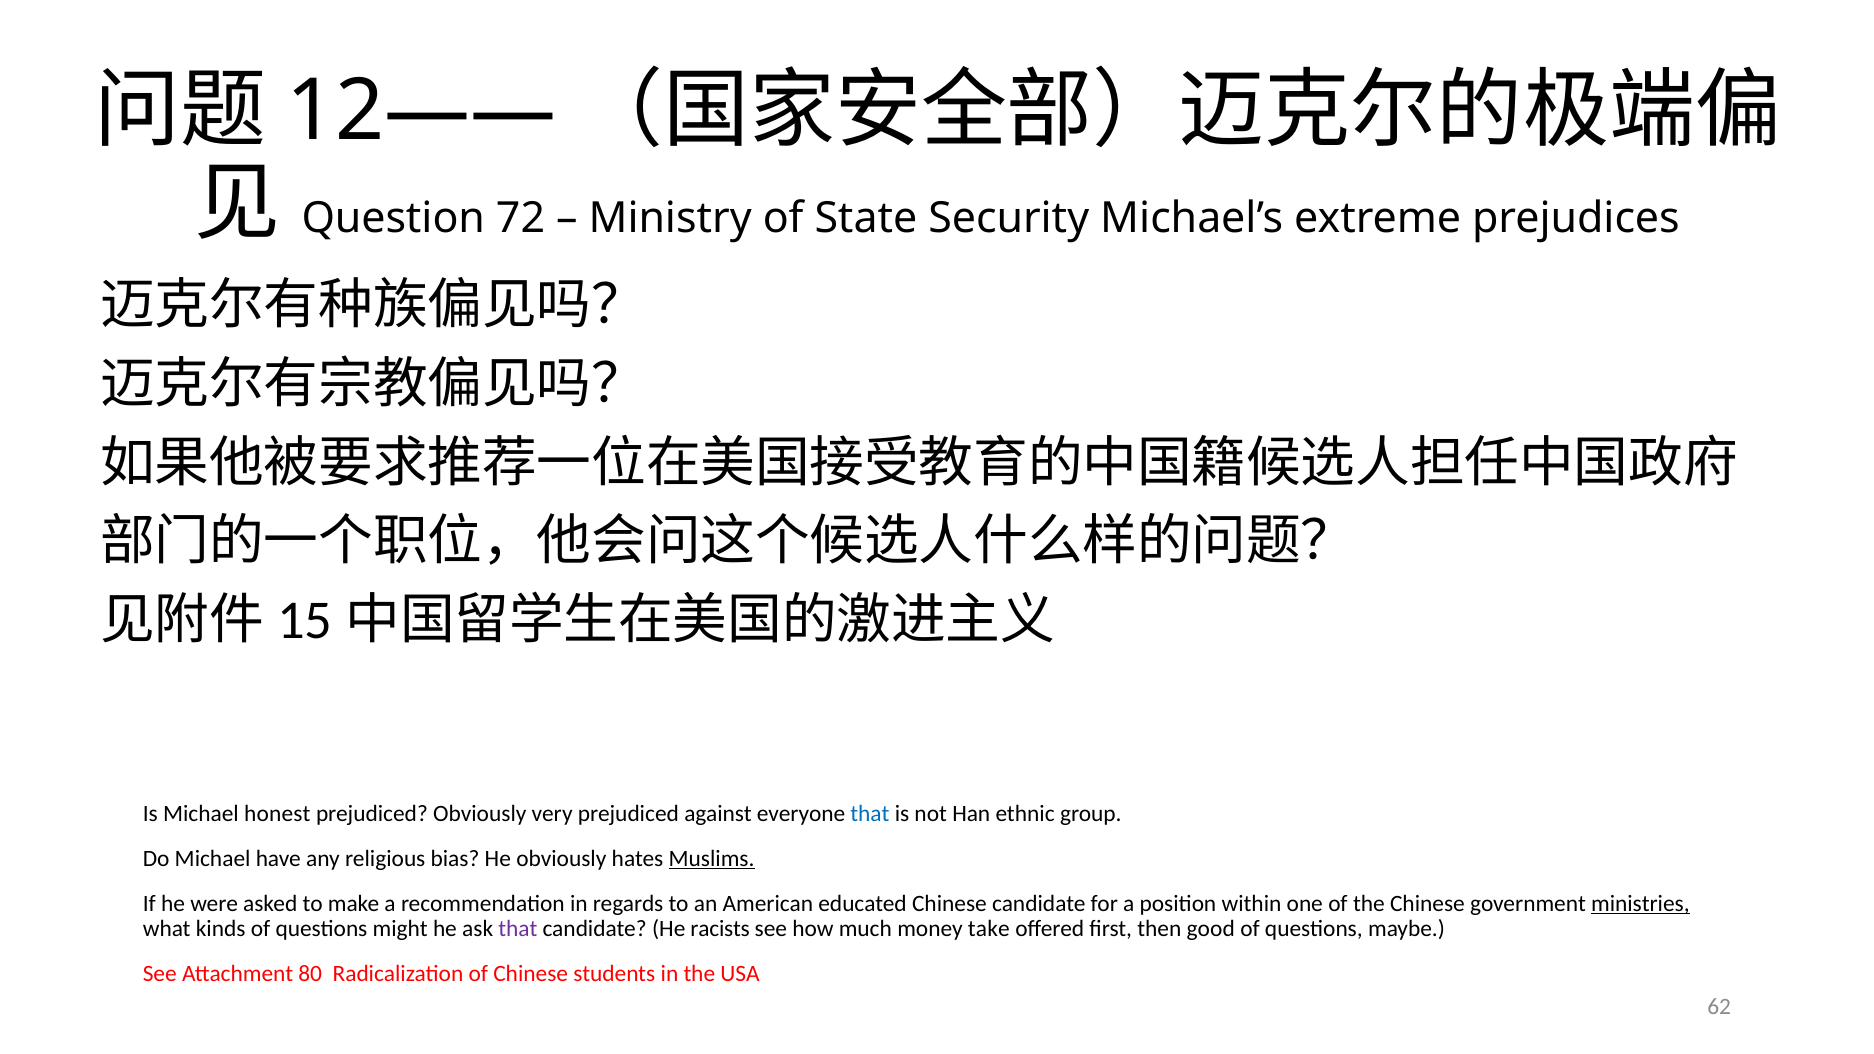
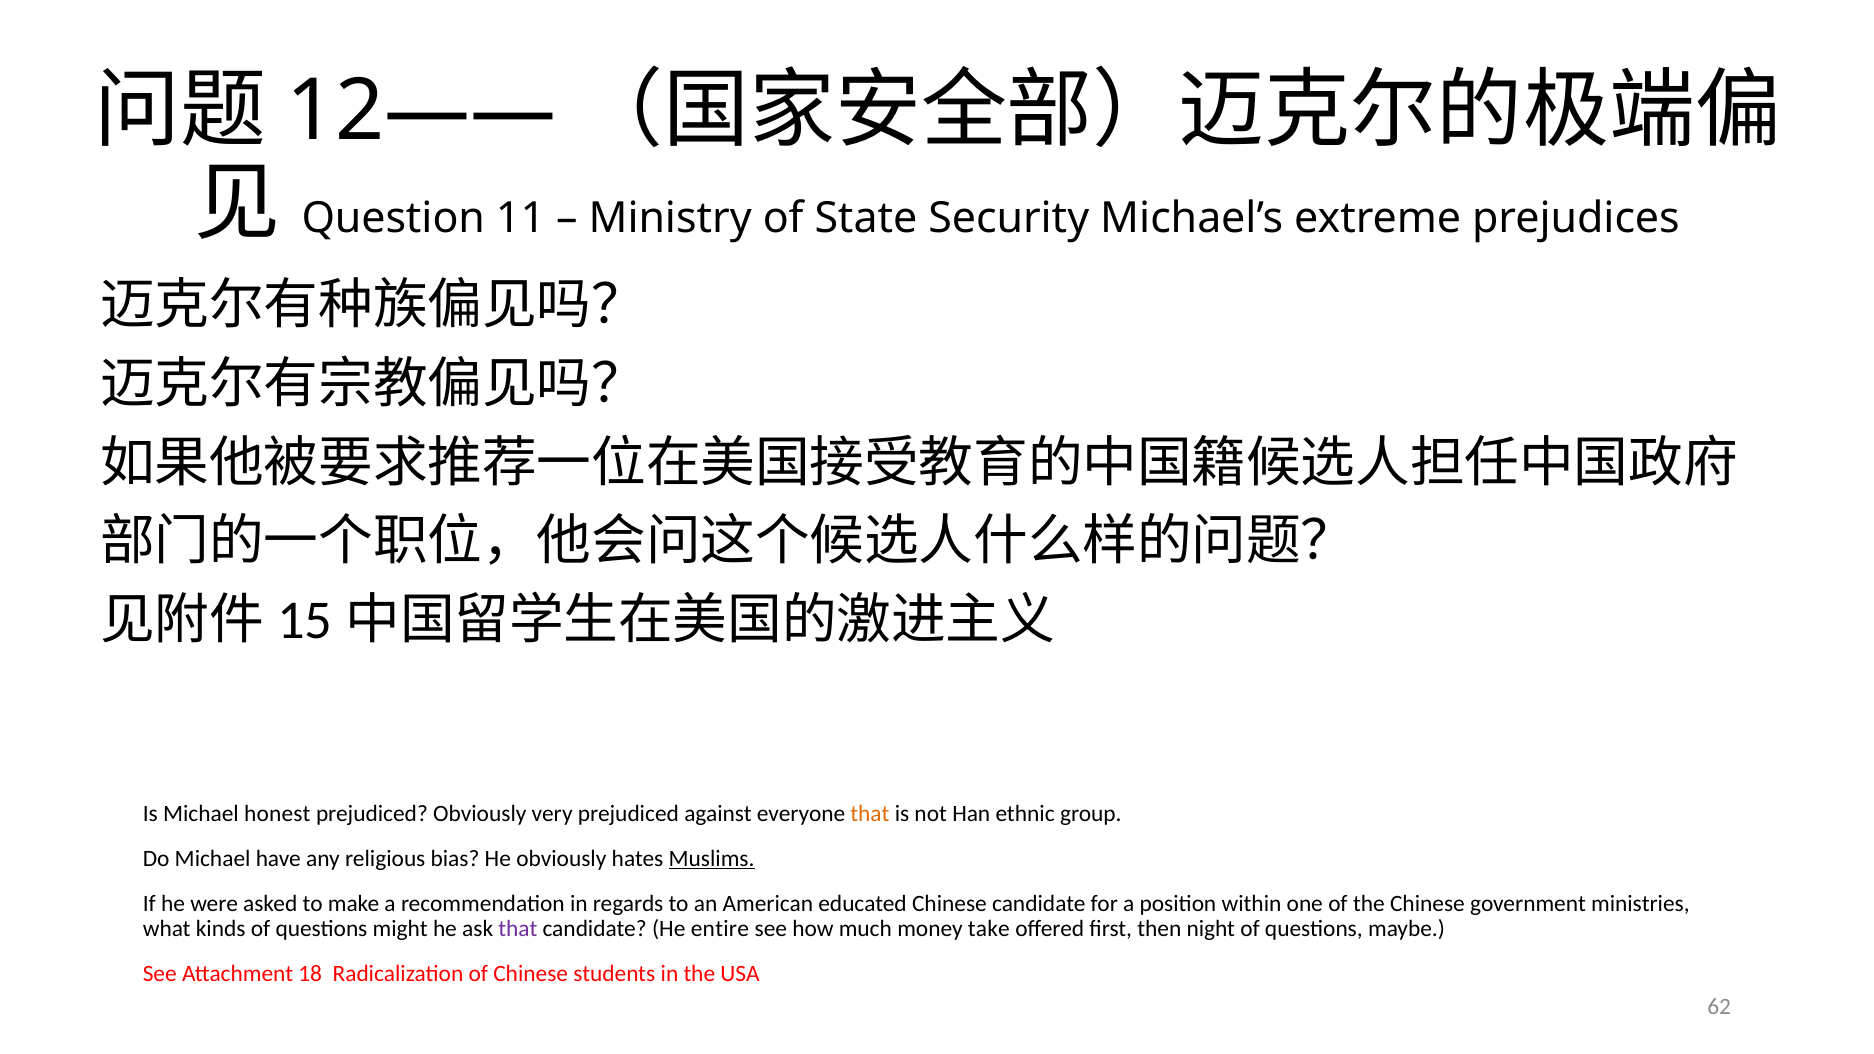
72: 72 -> 11
that at (870, 814) colour: blue -> orange
ministries underline: present -> none
racists: racists -> entire
good: good -> night
80: 80 -> 18
